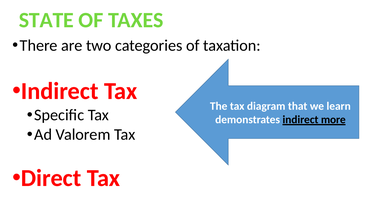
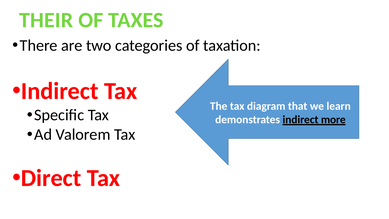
STATE: STATE -> THEIR
